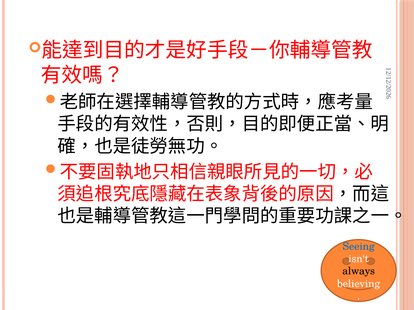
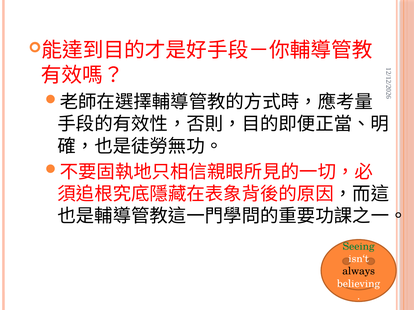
Seeing colour: blue -> green
